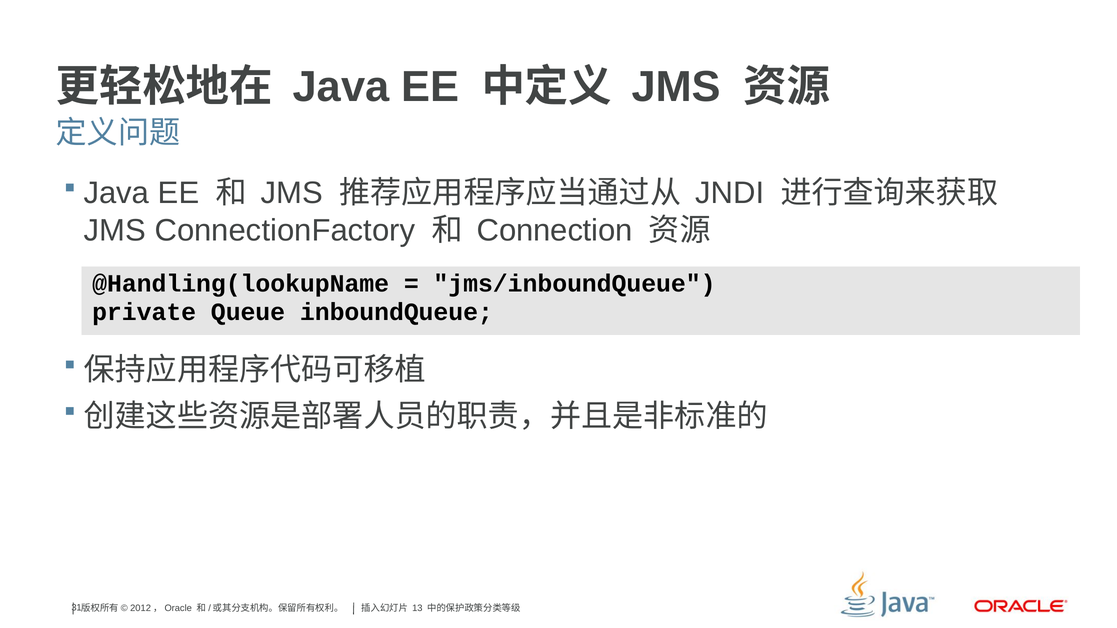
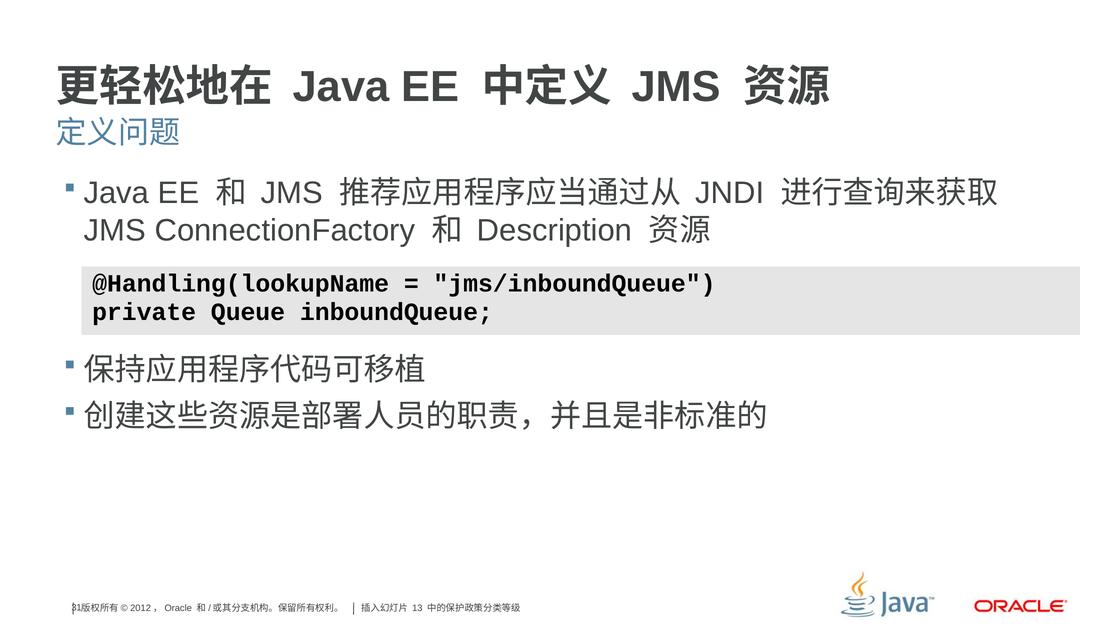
Connection: Connection -> Description
